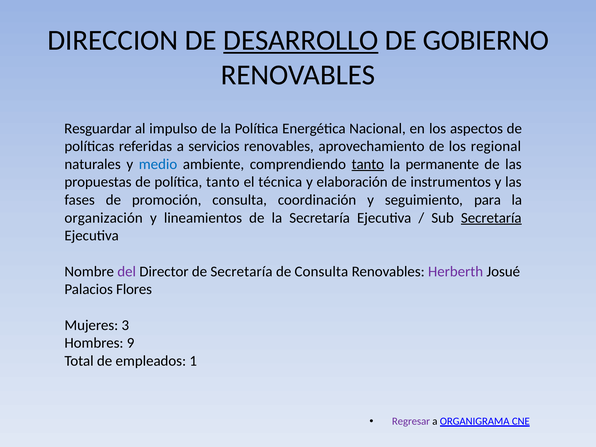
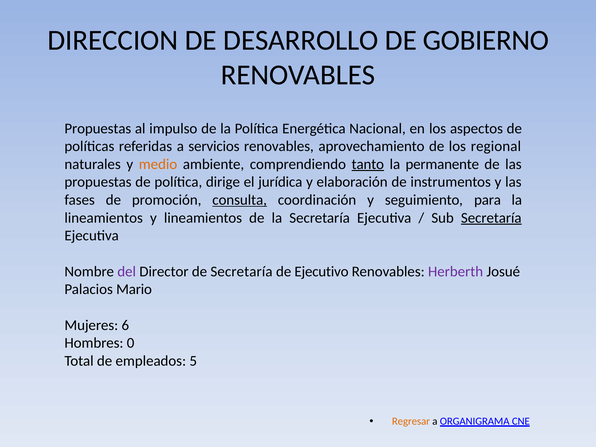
DESARROLLO underline: present -> none
Resguardar at (98, 128): Resguardar -> Propuestas
medio colour: blue -> orange
política tanto: tanto -> dirige
técnica: técnica -> jurídica
consulta at (240, 200) underline: none -> present
organización at (104, 218): organización -> lineamientos
de Consulta: Consulta -> Ejecutivo
Flores: Flores -> Mario
3: 3 -> 6
9: 9 -> 0
1: 1 -> 5
Regresar colour: purple -> orange
